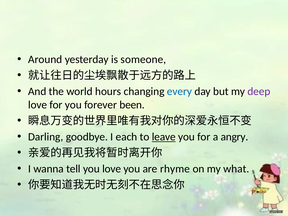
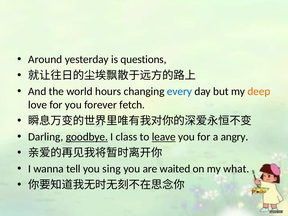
someone: someone -> questions
deep colour: purple -> orange
been: been -> fetch
goodbye underline: none -> present
each: each -> class
you love: love -> sing
rhyme: rhyme -> waited
